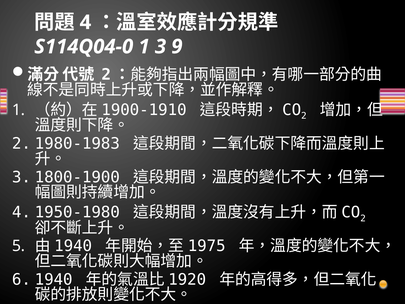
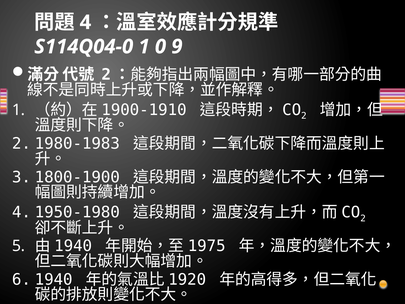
3: 3 -> 0
